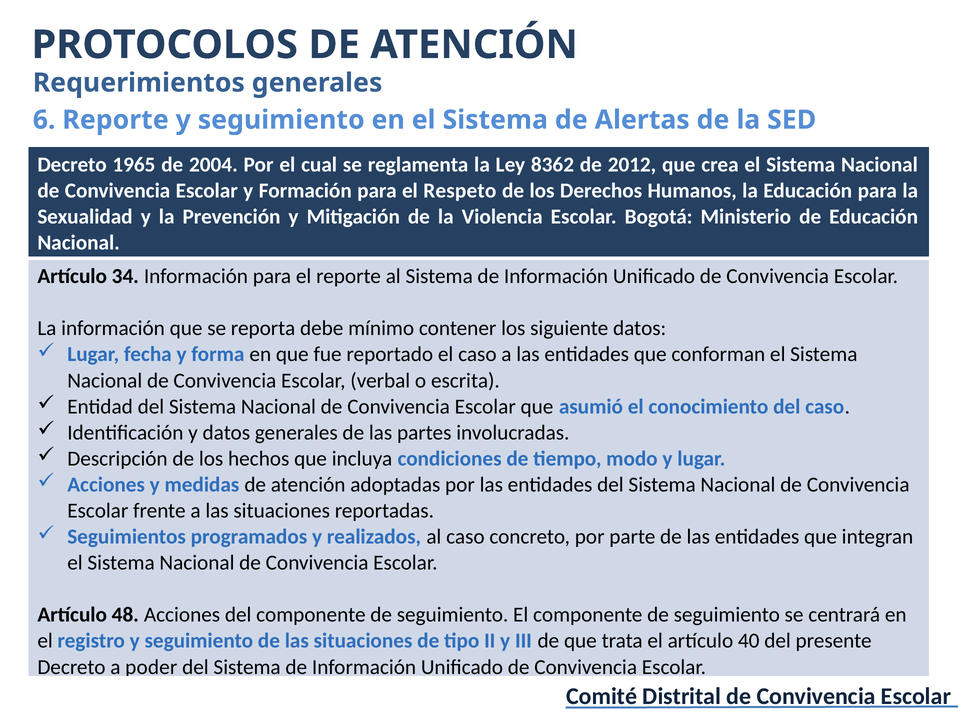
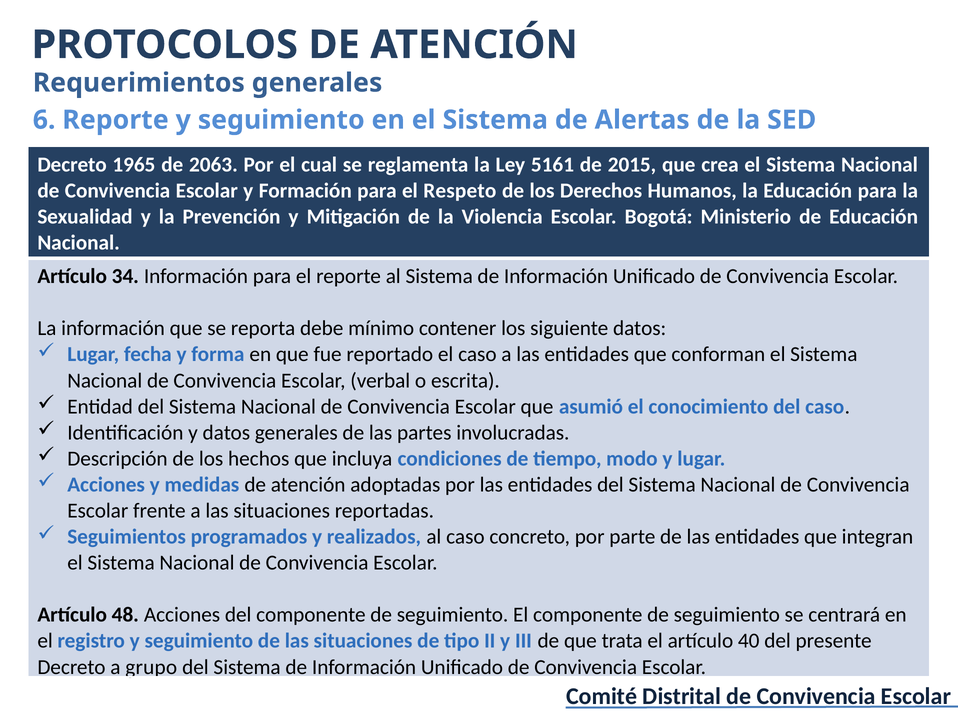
2004: 2004 -> 2063
8362: 8362 -> 5161
2012: 2012 -> 2015
poder: poder -> grupo
